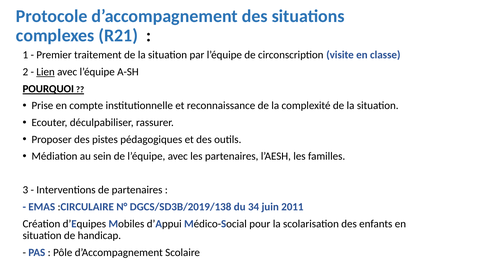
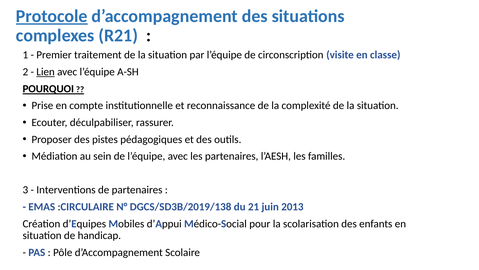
Protocole underline: none -> present
34: 34 -> 21
2011: 2011 -> 2013
